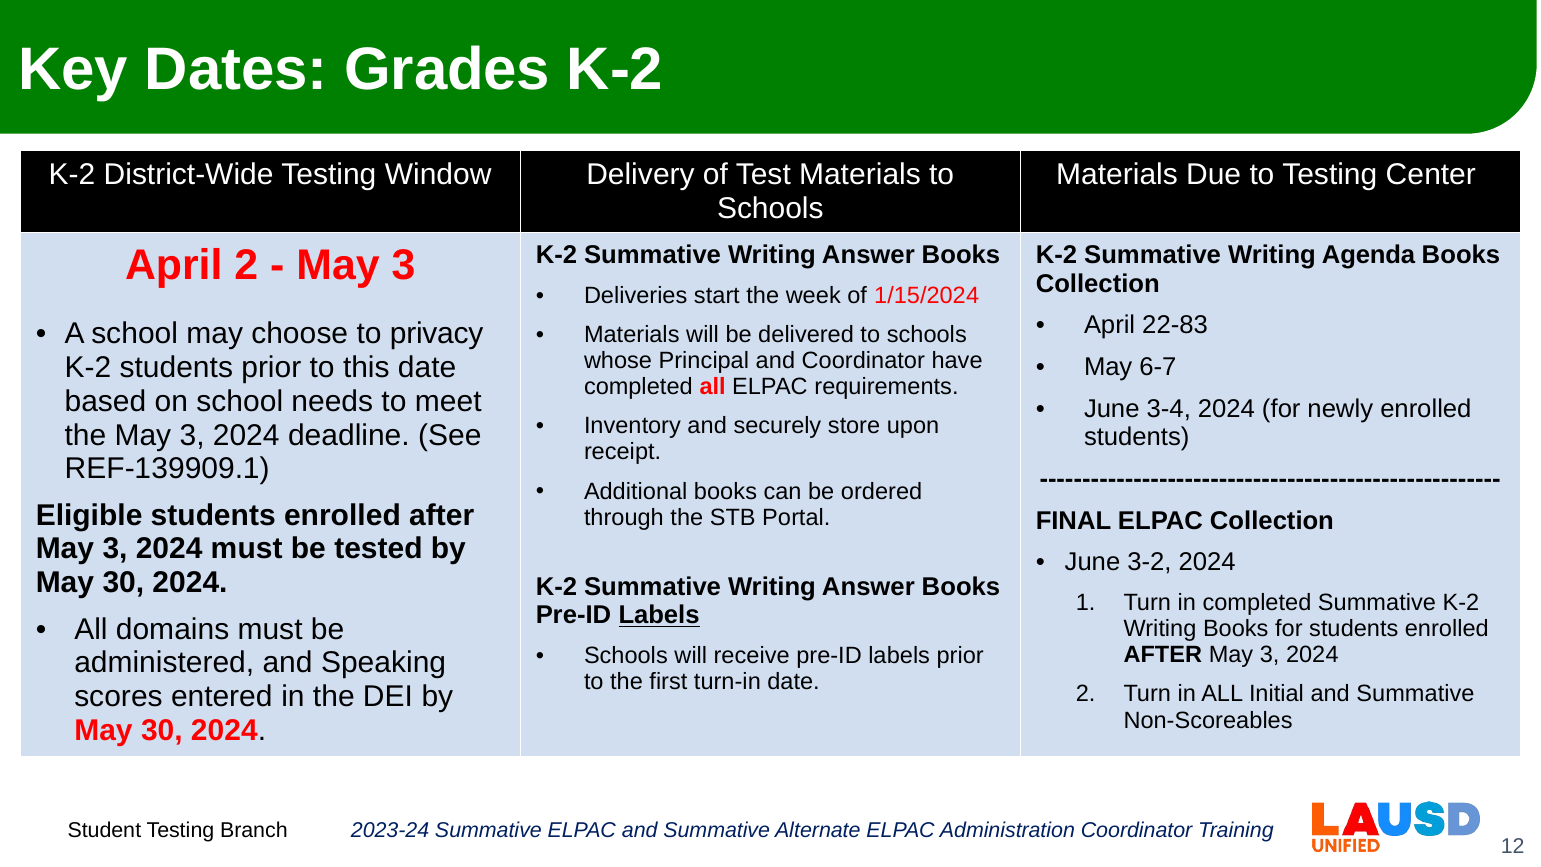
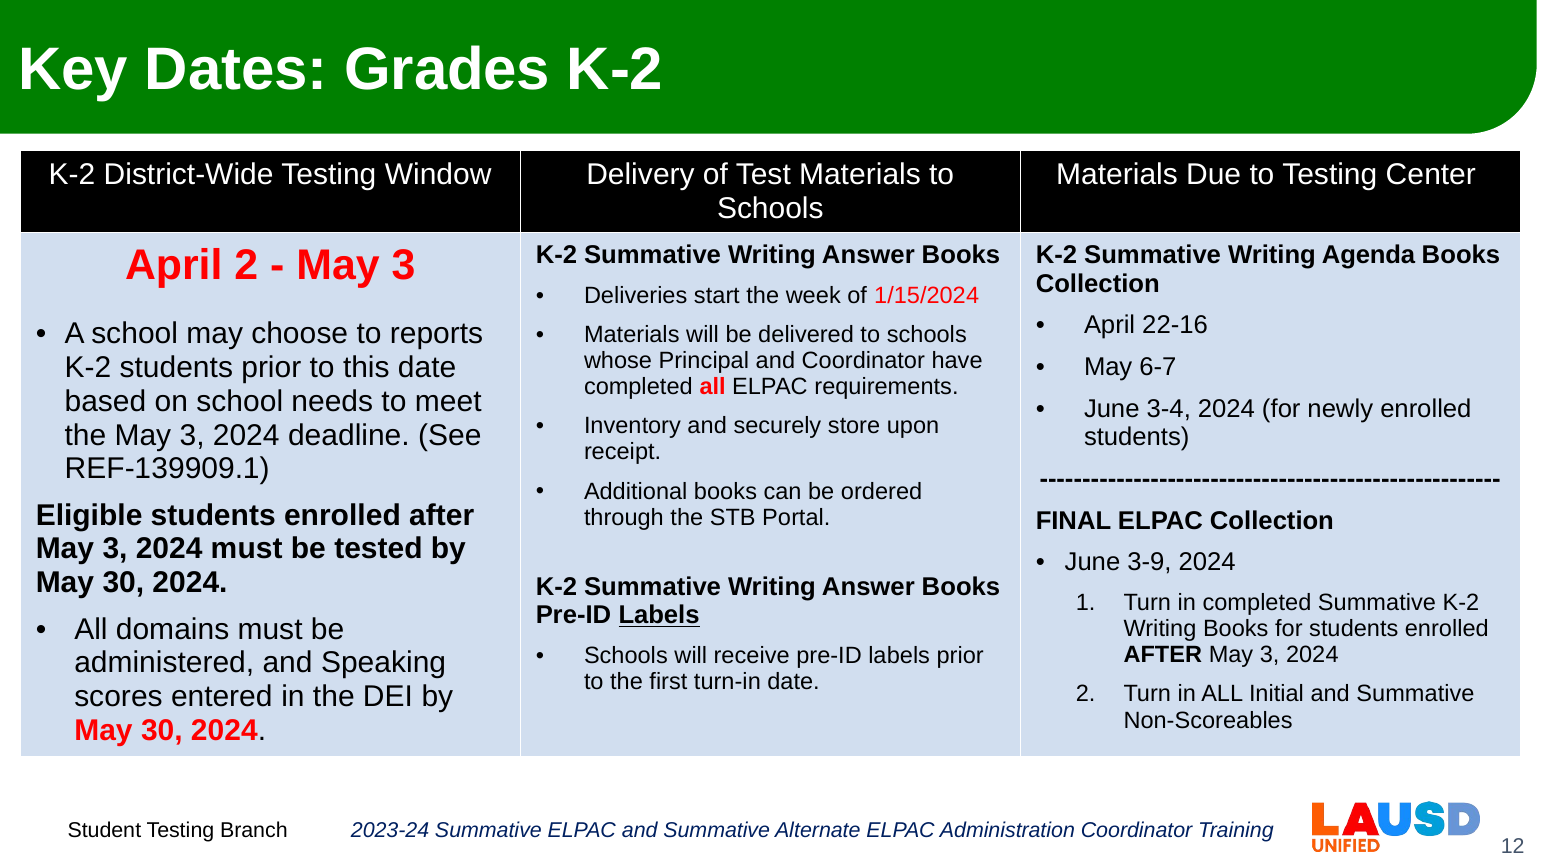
22-83: 22-83 -> 22-16
privacy: privacy -> reports
3-2: 3-2 -> 3-9
